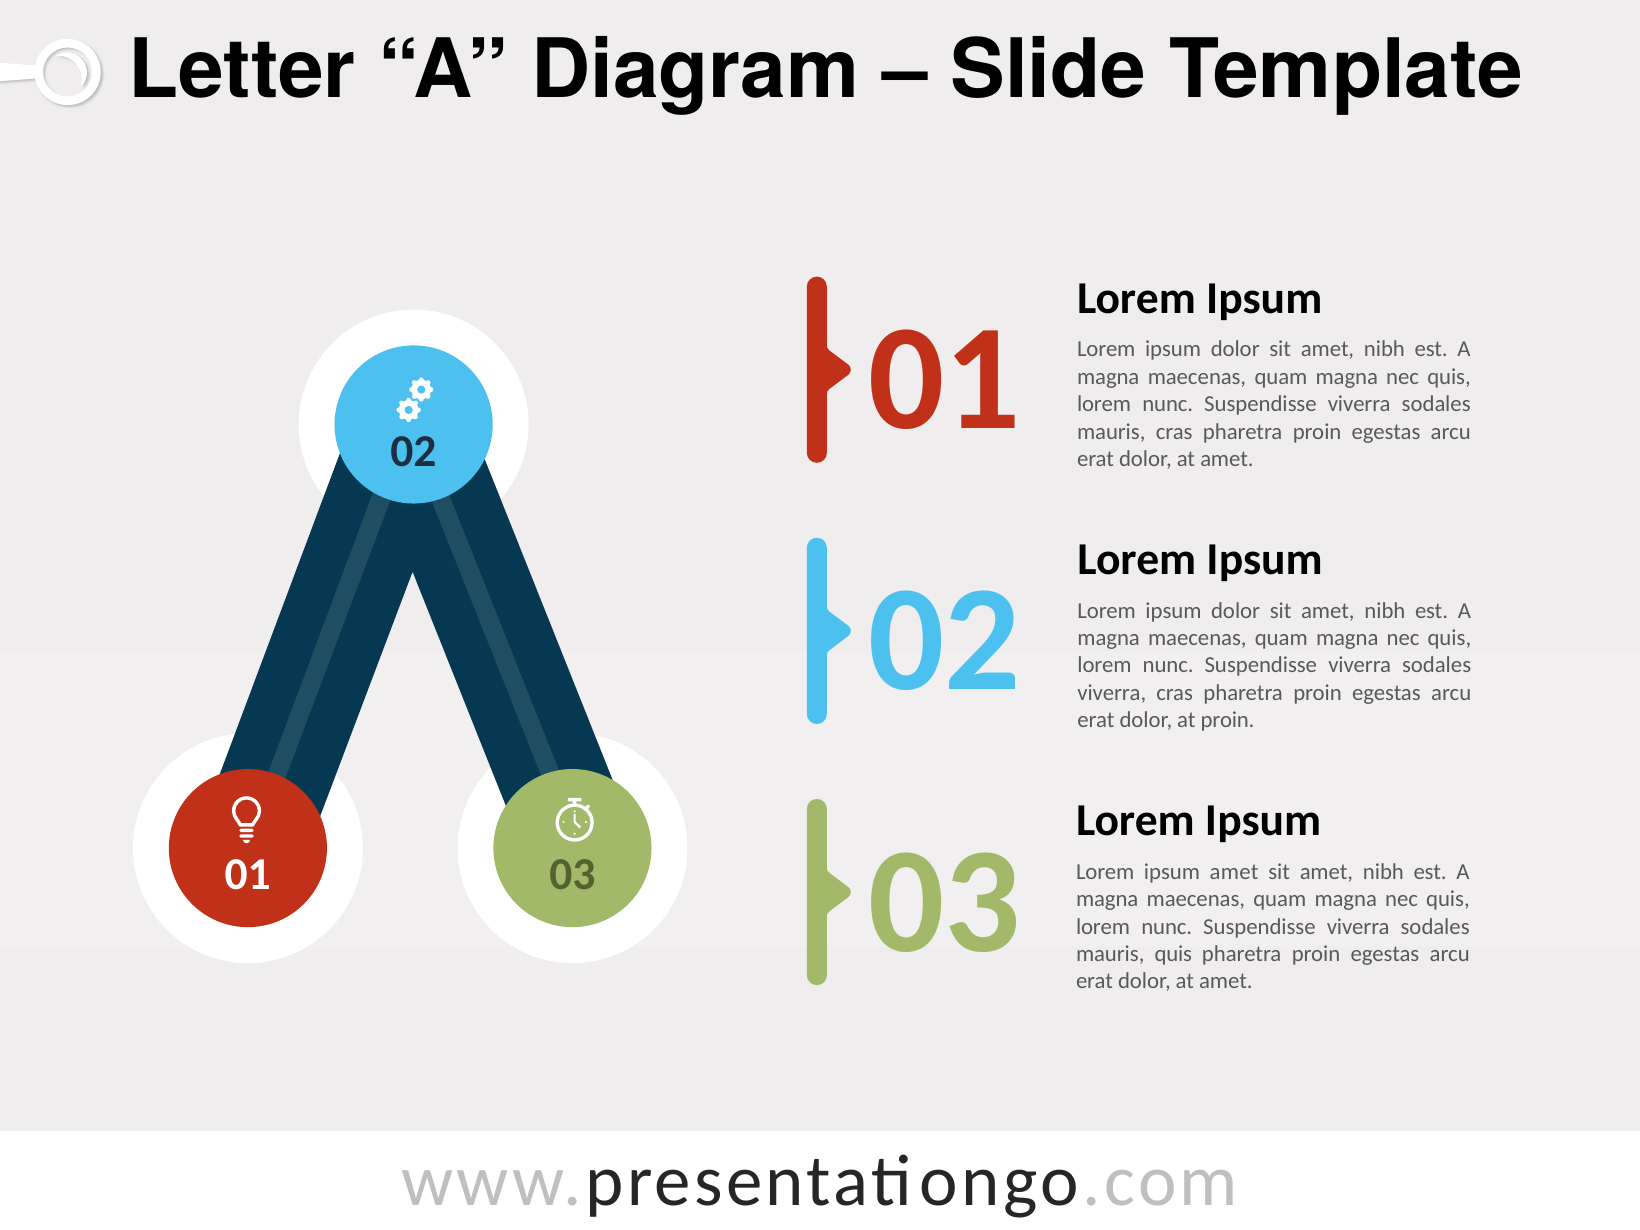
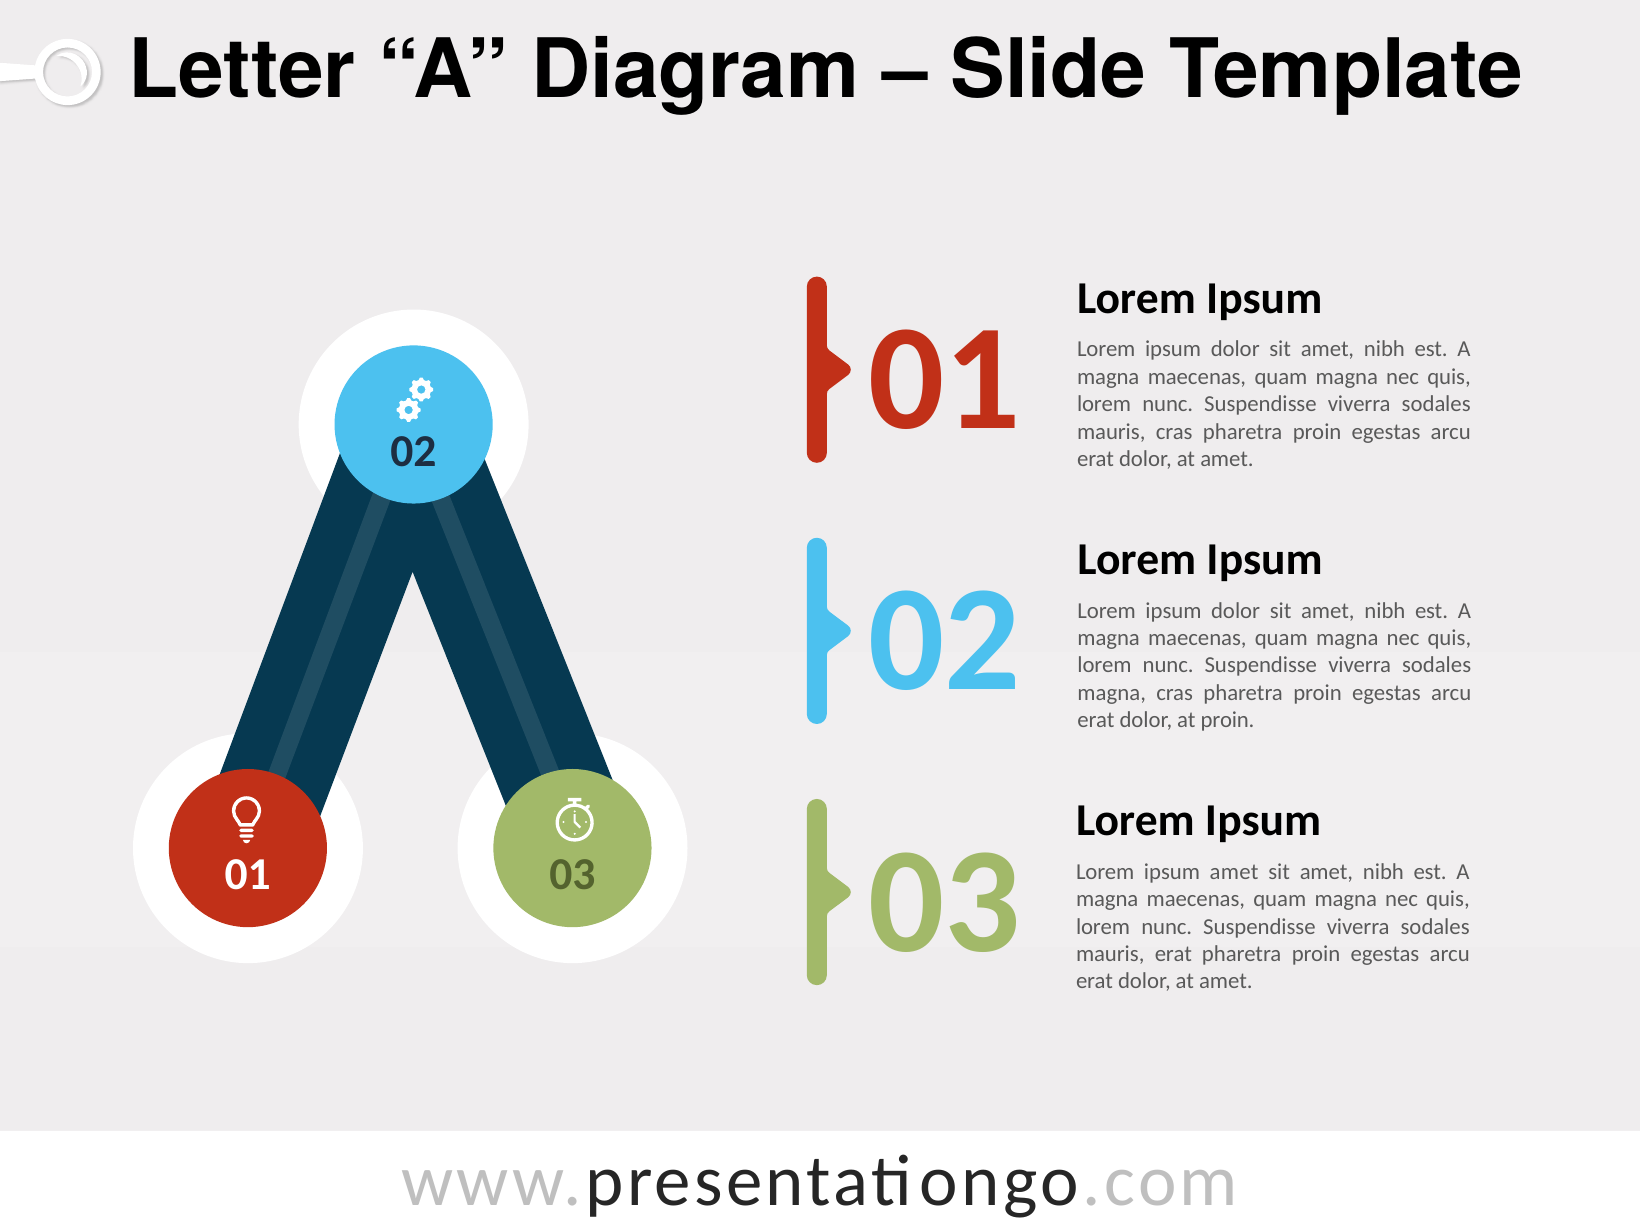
viverra at (1112, 693): viverra -> magna
mauris quis: quis -> erat
